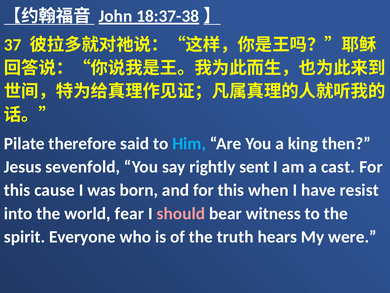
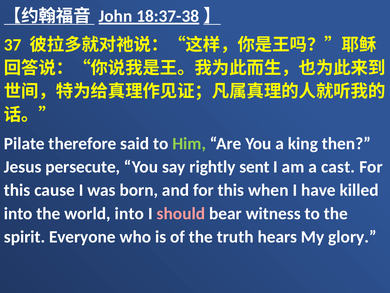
Him colour: light blue -> light green
sevenfold: sevenfold -> persecute
resist: resist -> killed
world fear: fear -> into
were: were -> glory
